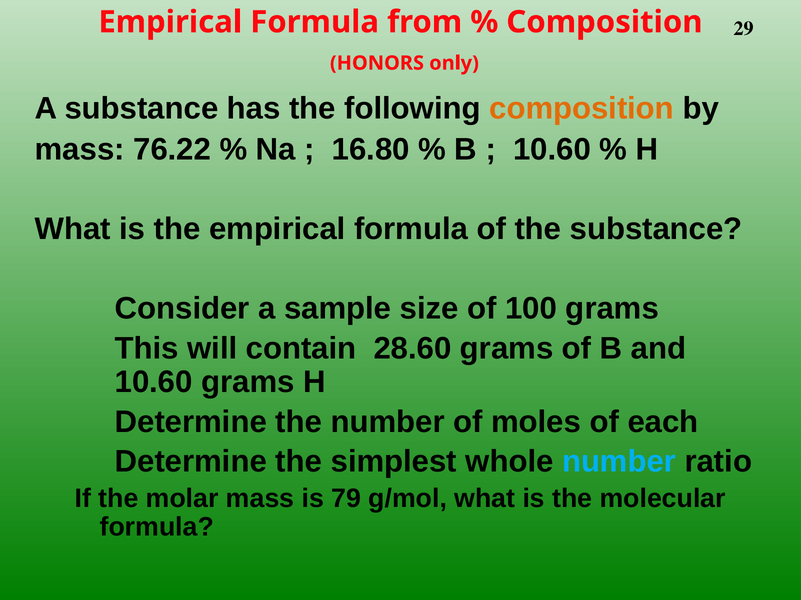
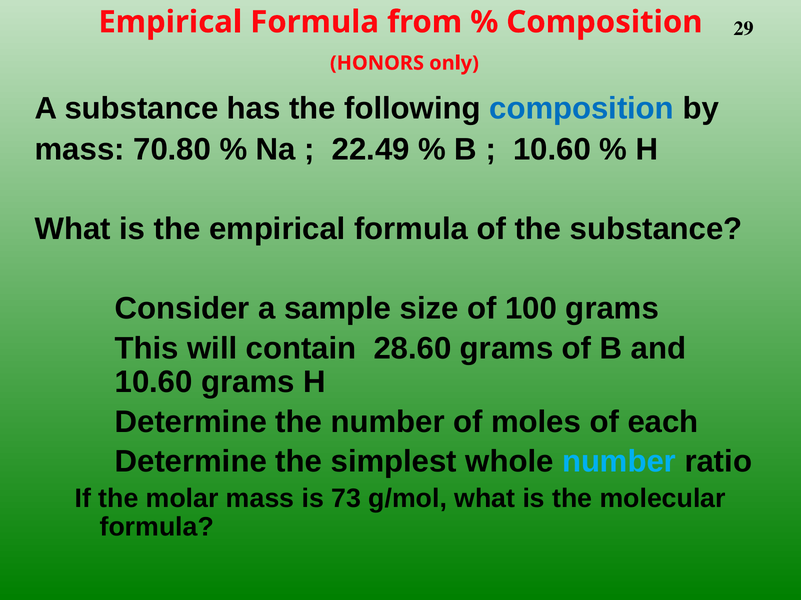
composition at (582, 109) colour: orange -> blue
76.22: 76.22 -> 70.80
16.80: 16.80 -> 22.49
79: 79 -> 73
